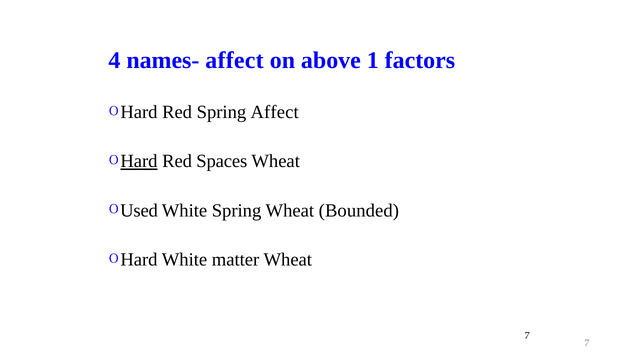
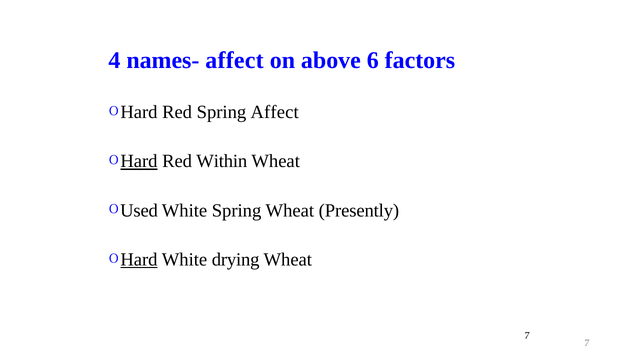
1: 1 -> 6
Spaces: Spaces -> Within
Bounded: Bounded -> Presently
Hard at (139, 259) underline: none -> present
matter: matter -> drying
